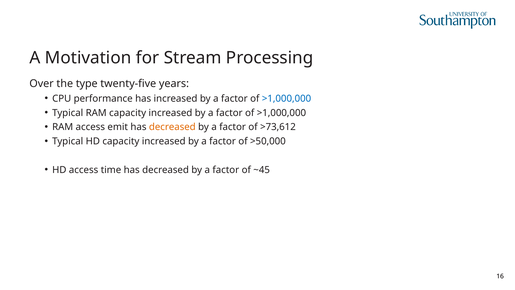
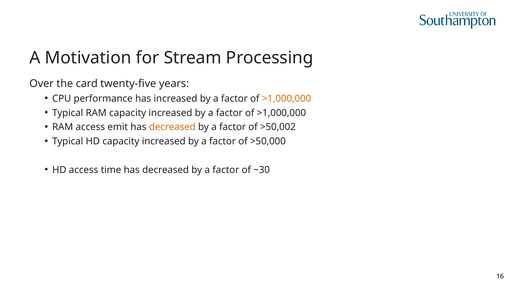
type: type -> card
>1,000,000 at (287, 98) colour: blue -> orange
>73,612: >73,612 -> >50,002
~45: ~45 -> ~30
